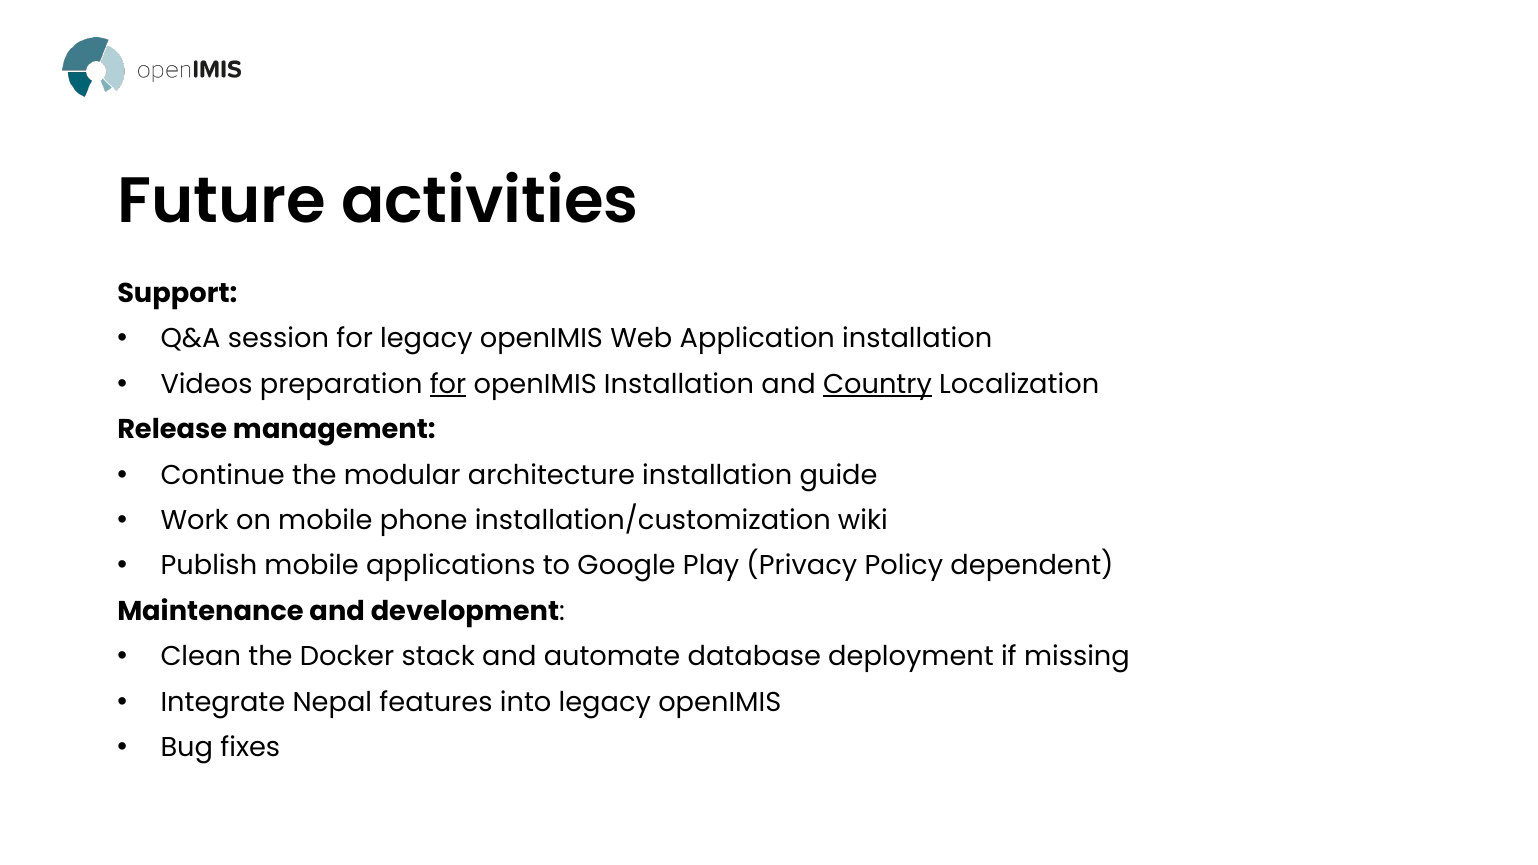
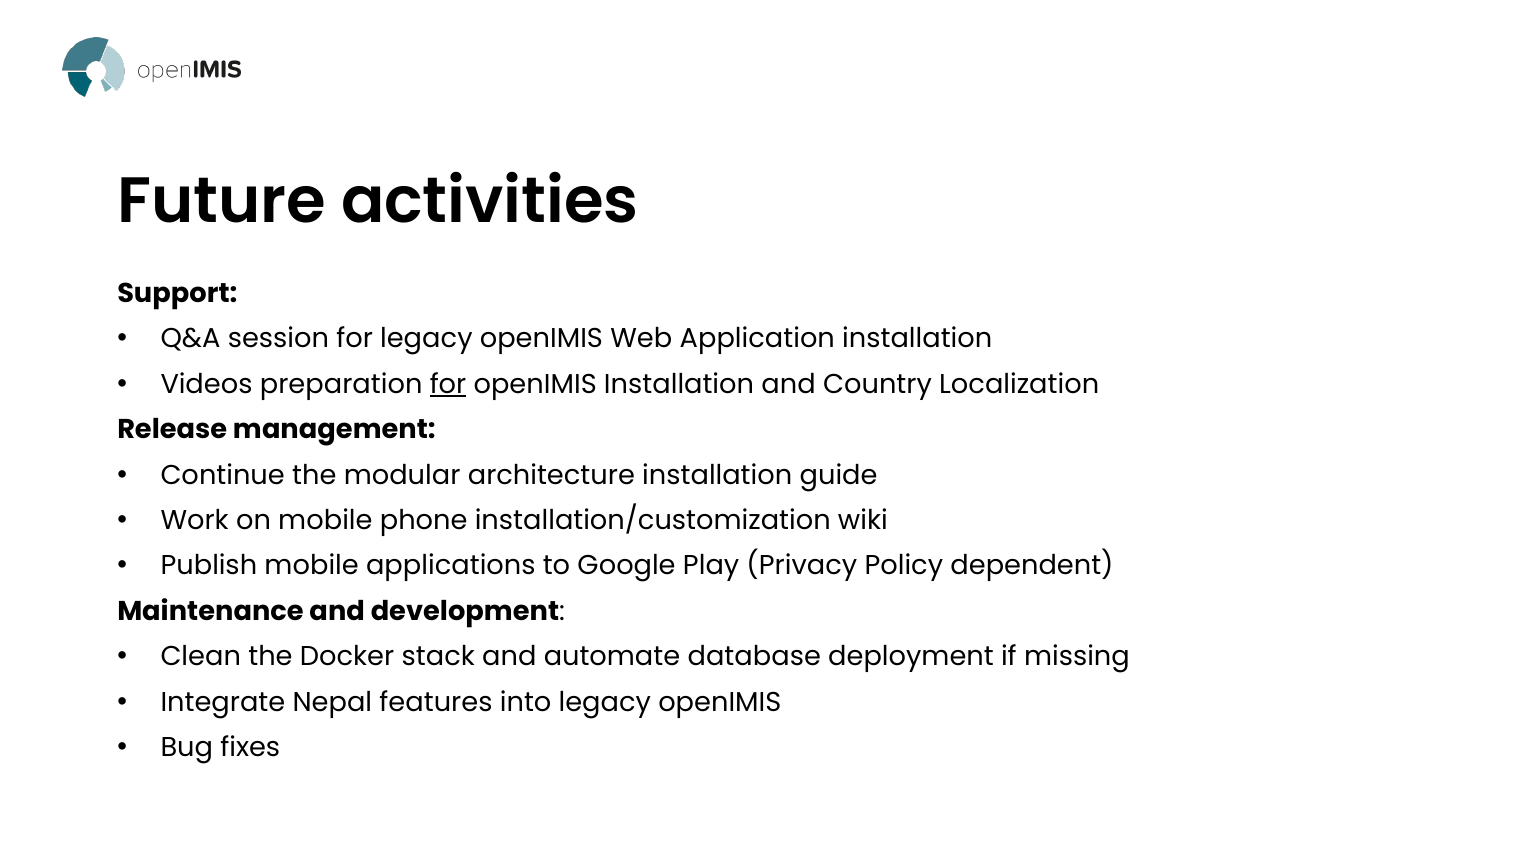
Country underline: present -> none
